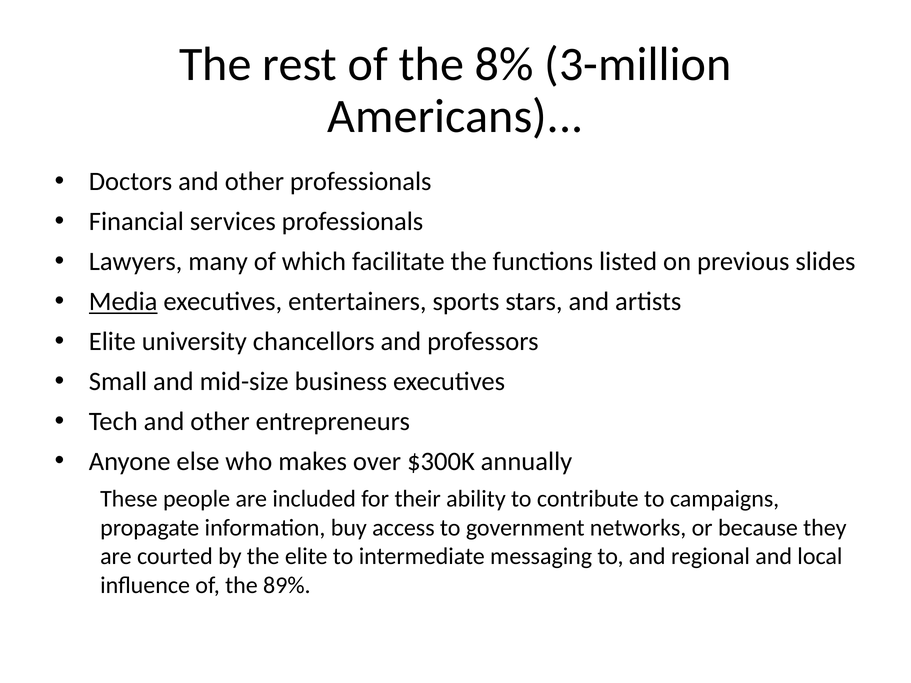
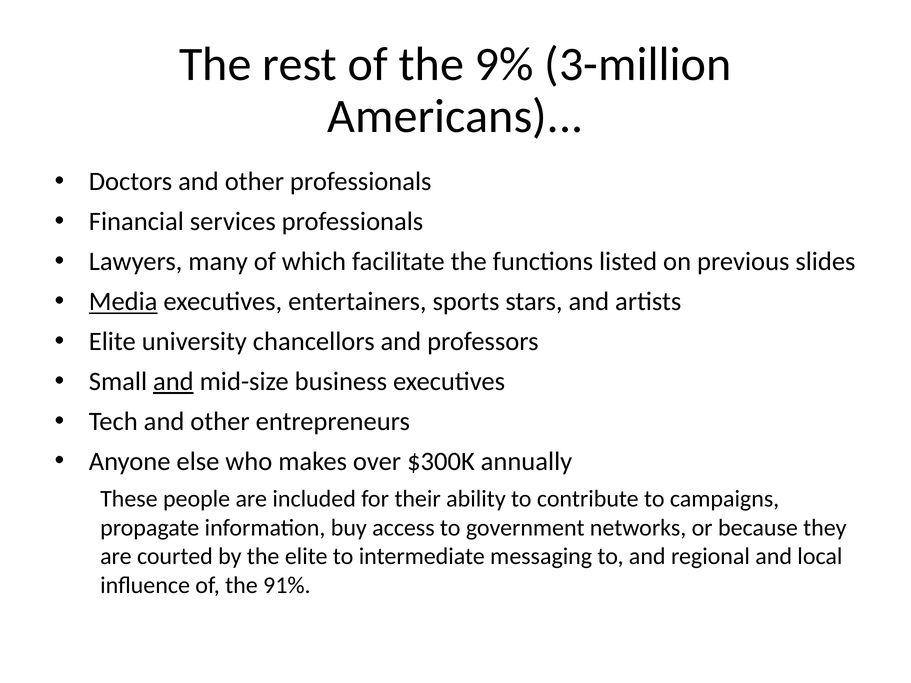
8%: 8% -> 9%
and at (173, 382) underline: none -> present
89%: 89% -> 91%
